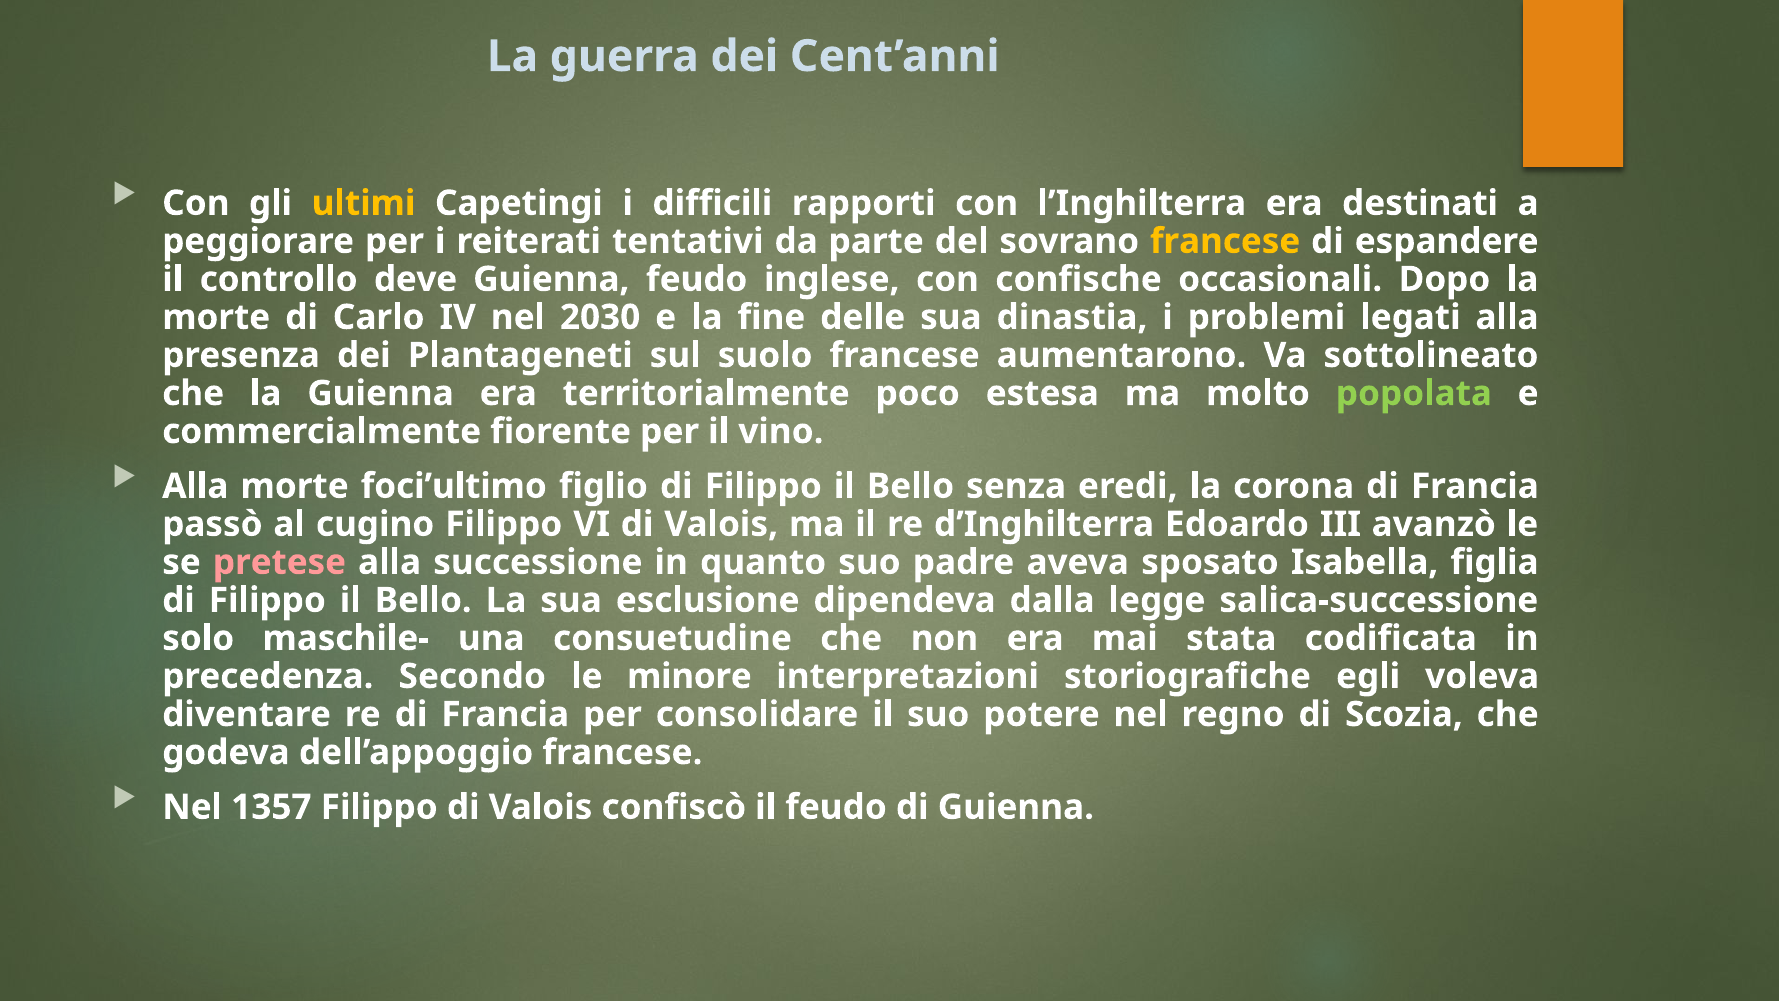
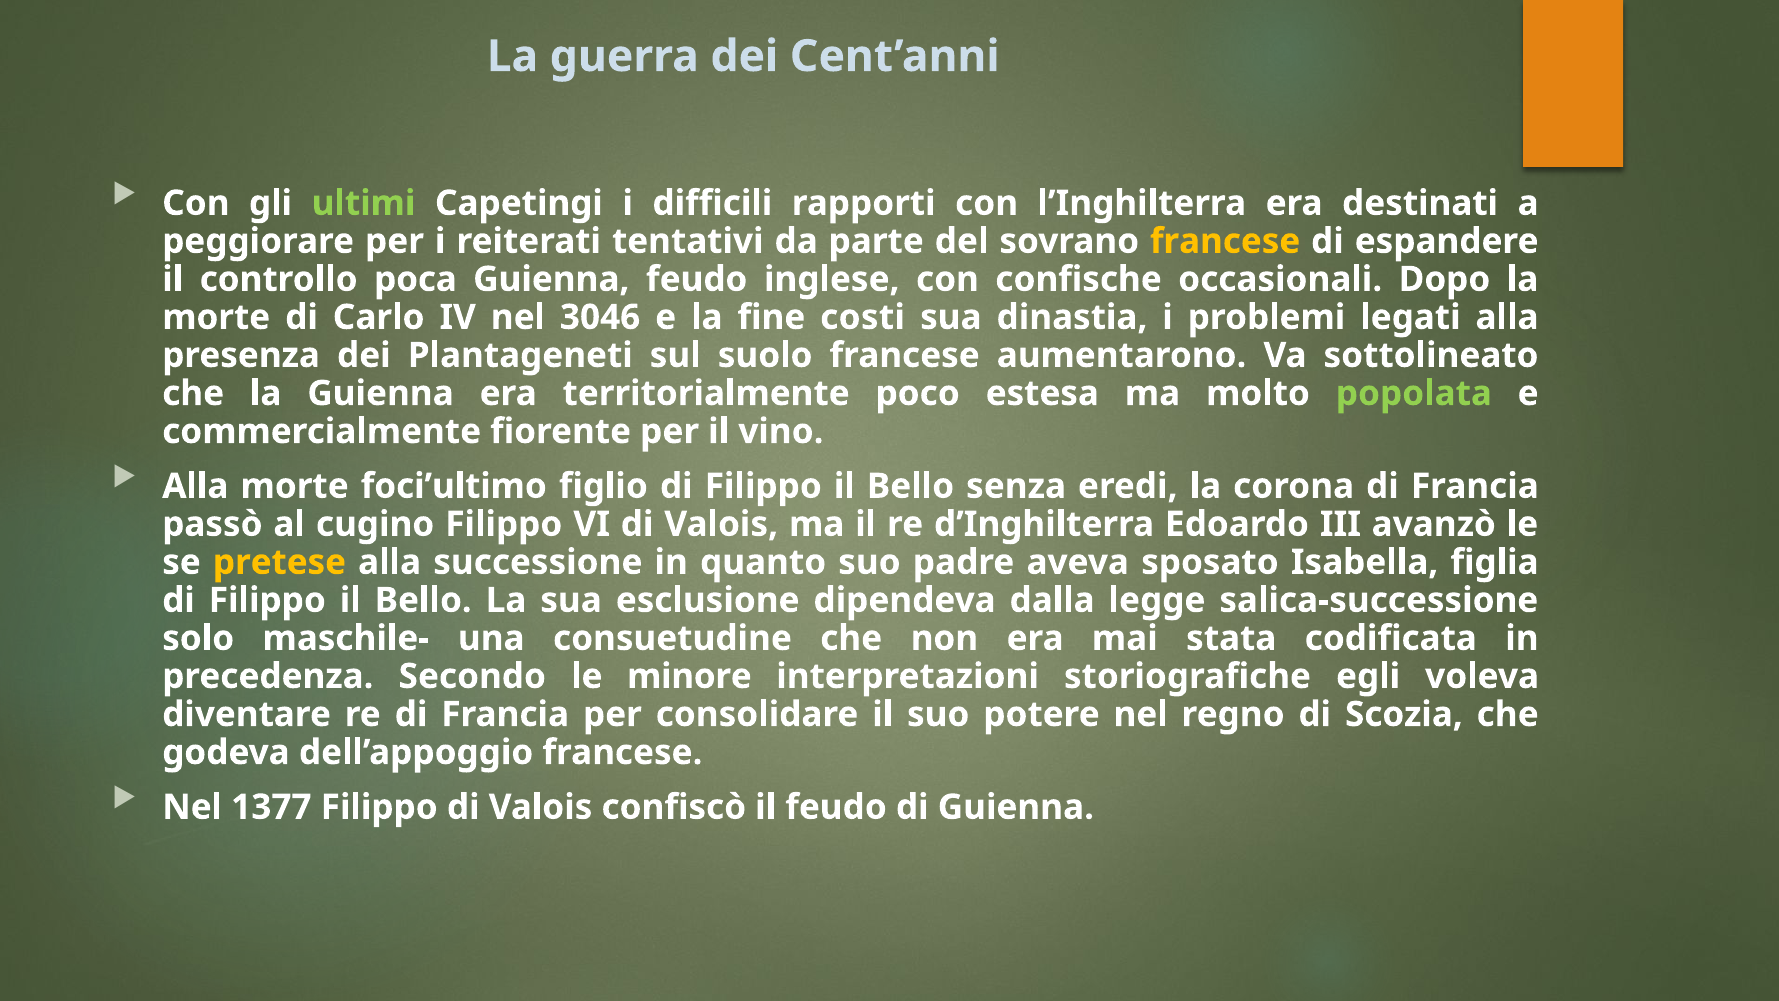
ultimi colour: yellow -> light green
deve: deve -> poca
2030: 2030 -> 3046
delle: delle -> costi
pretese colour: pink -> yellow
1357: 1357 -> 1377
